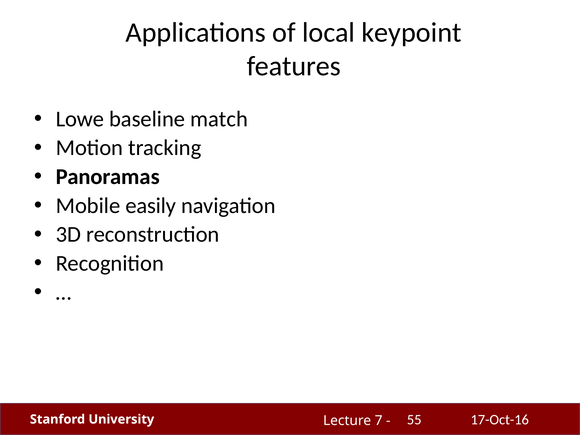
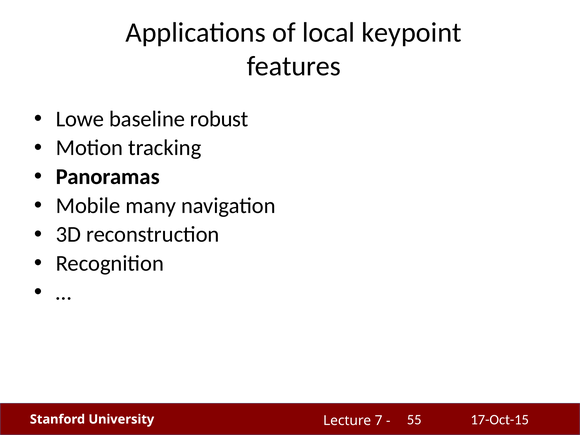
match: match -> robust
easily: easily -> many
17-Oct-16: 17-Oct-16 -> 17-Oct-15
